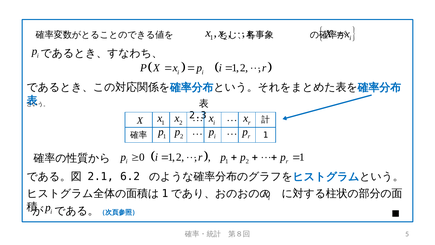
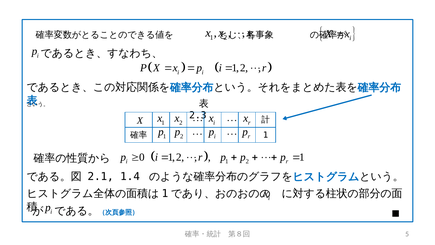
6.2: 6.2 -> 1.4
